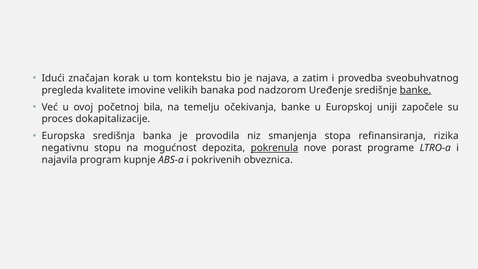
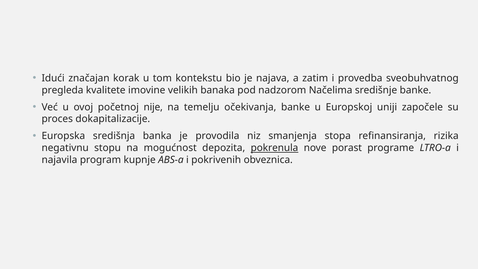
Uređenje: Uređenje -> Načelima
banke at (415, 90) underline: present -> none
bila: bila -> nije
